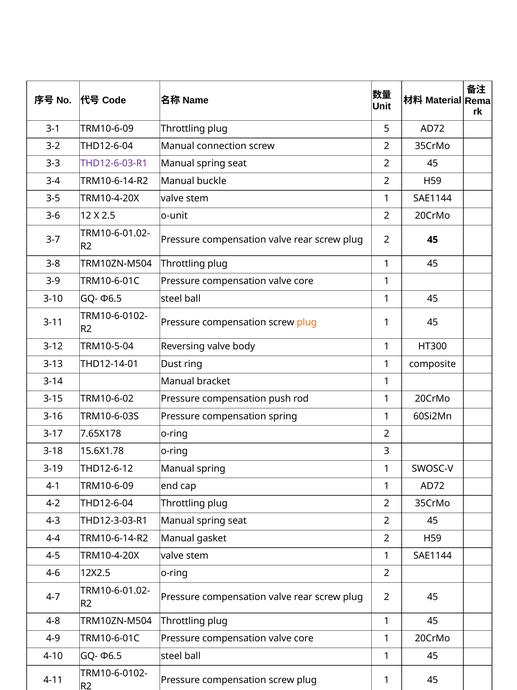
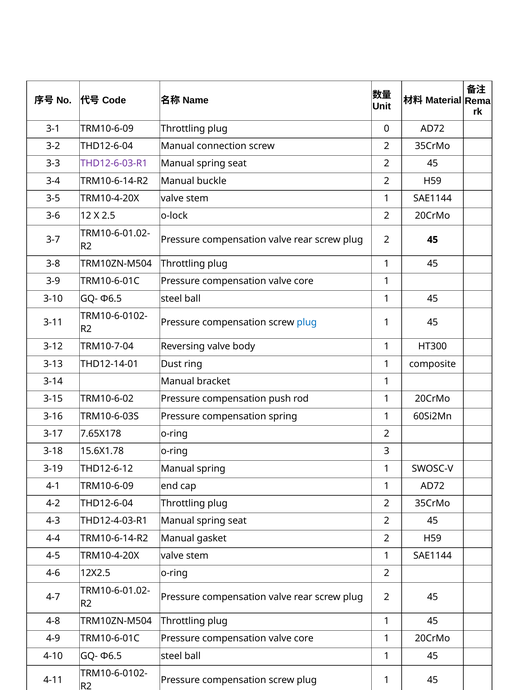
5: 5 -> 0
o-unit: o-unit -> o-lock
plug at (307, 322) colour: orange -> blue
TRM10-5-04: TRM10-5-04 -> TRM10-7-04
THD12-3-03-R1: THD12-3-03-R1 -> THD12-4-03-R1
